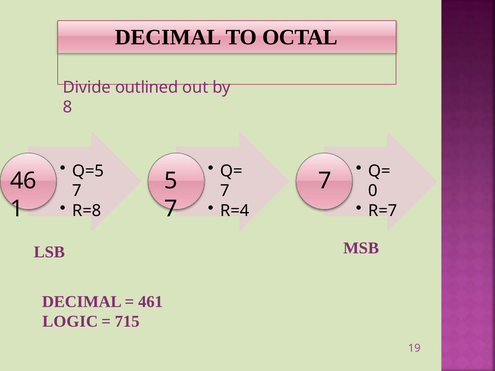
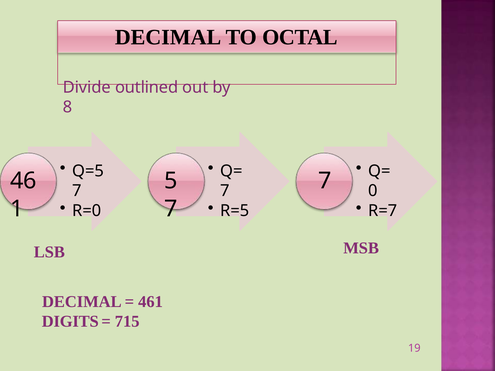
R=8: R=8 -> R=0
R=4: R=4 -> R=5
LOGIC: LOGIC -> DIGITS
